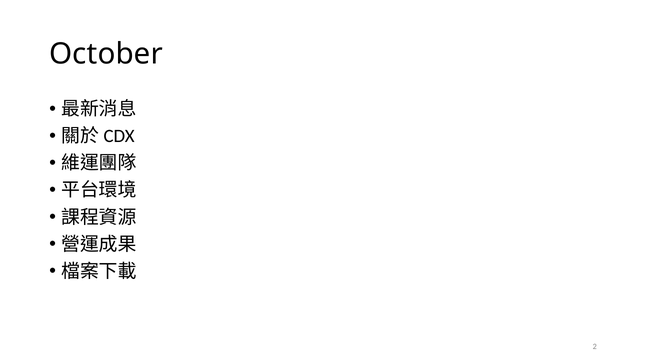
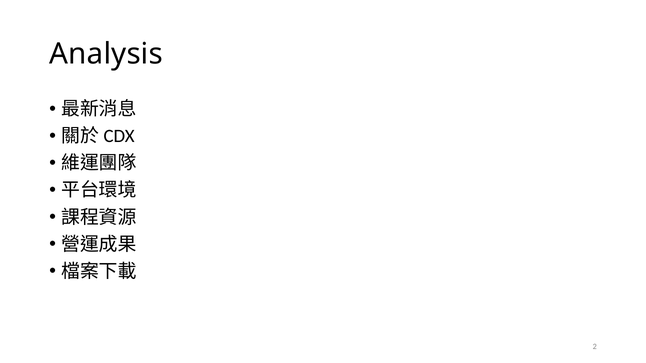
October: October -> Analysis
